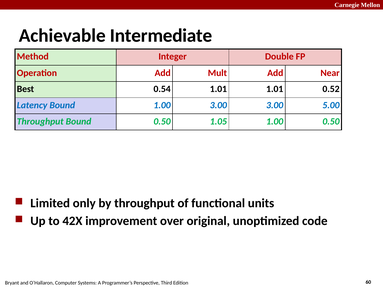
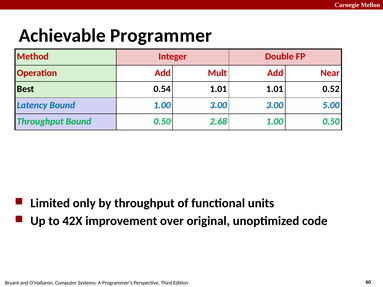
Intermediate: Intermediate -> Programmer
1.05: 1.05 -> 2.68
